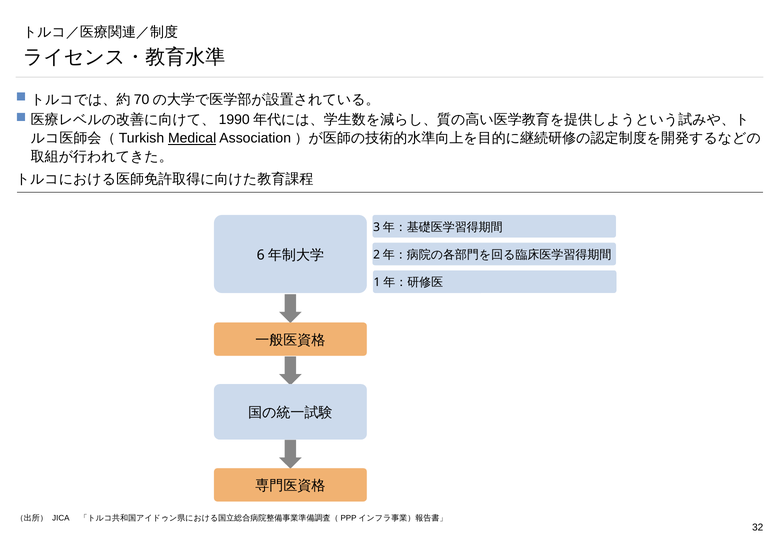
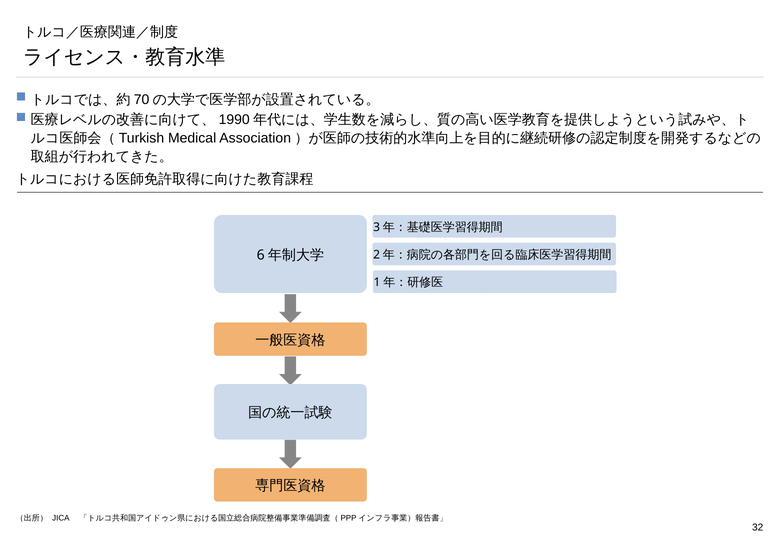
Medical underline: present -> none
